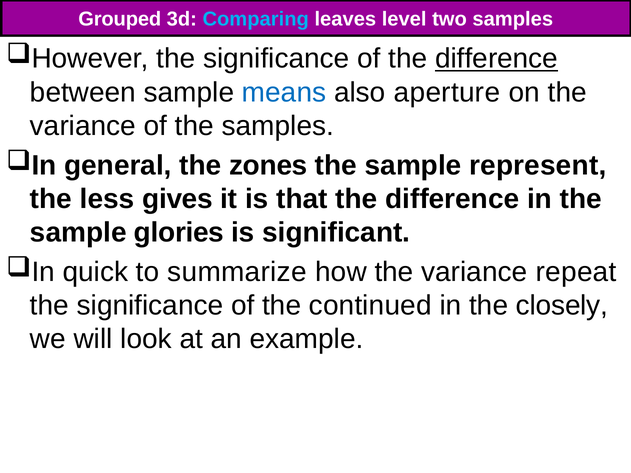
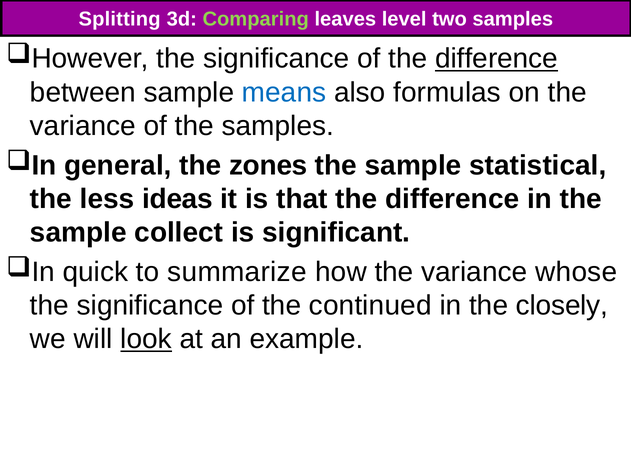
Grouped: Grouped -> Splitting
Comparing colour: light blue -> light green
aperture: aperture -> formulas
represent: represent -> statistical
gives: gives -> ideas
glories: glories -> collect
repeat: repeat -> whose
look underline: none -> present
